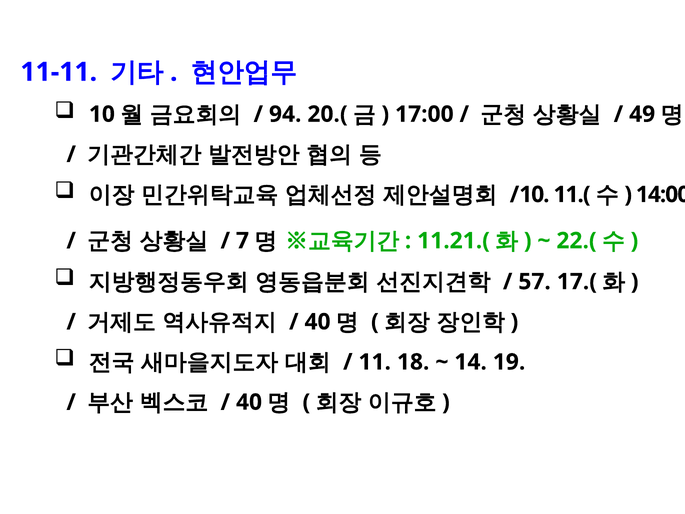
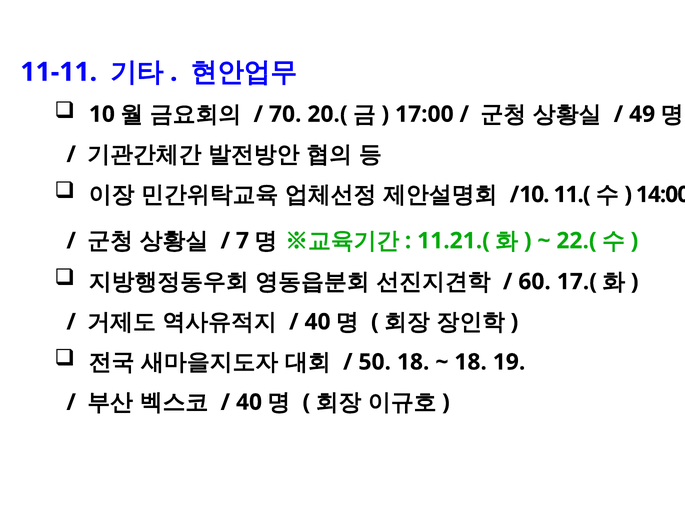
94: 94 -> 70
57: 57 -> 60
11: 11 -> 50
14 at (471, 362): 14 -> 18
